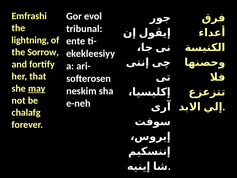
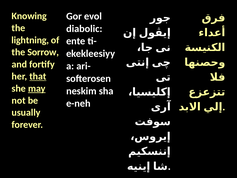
Emfrashi: Emfrashi -> Knowing
tribunal: tribunal -> diabolic
that underline: none -> present
chalafg: chalafg -> usually
